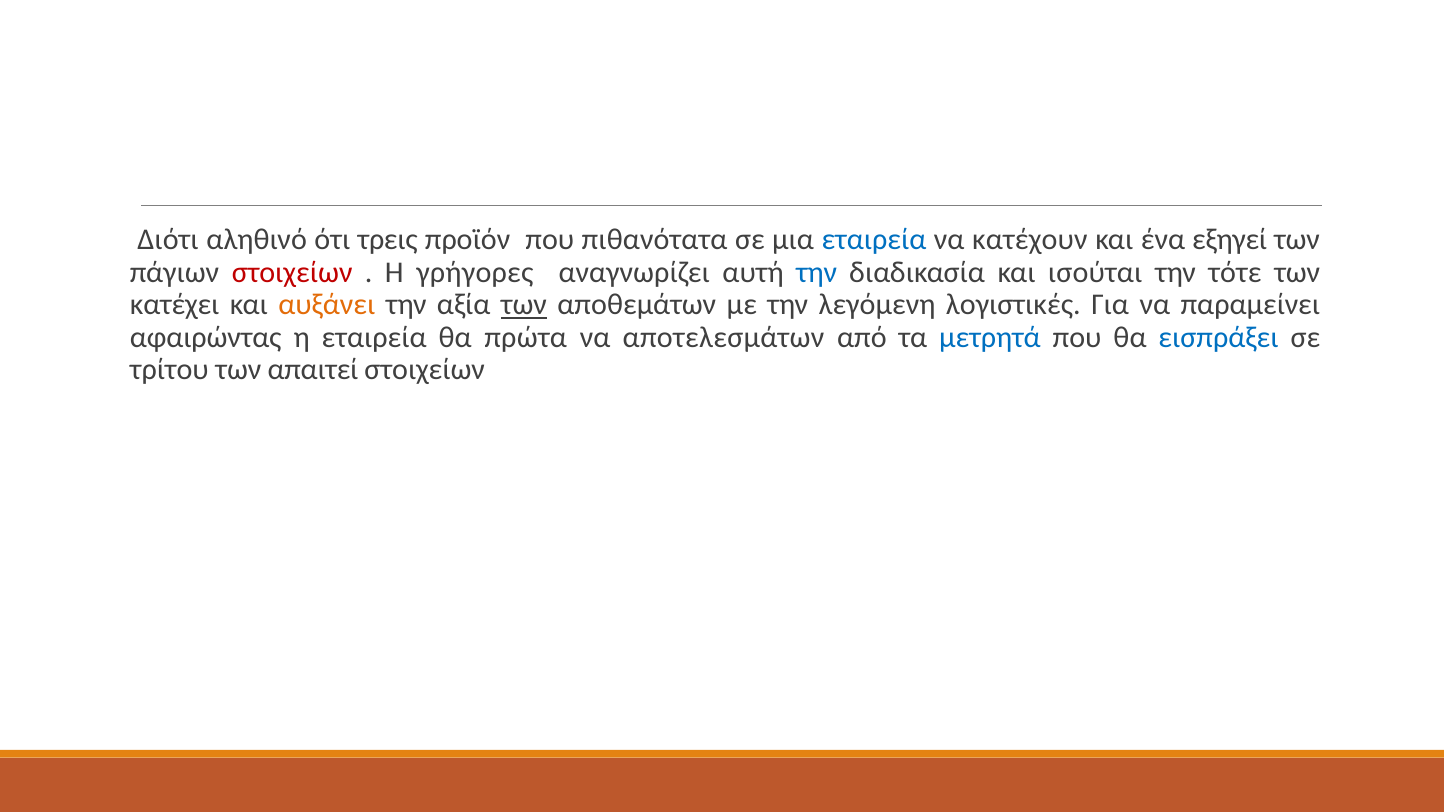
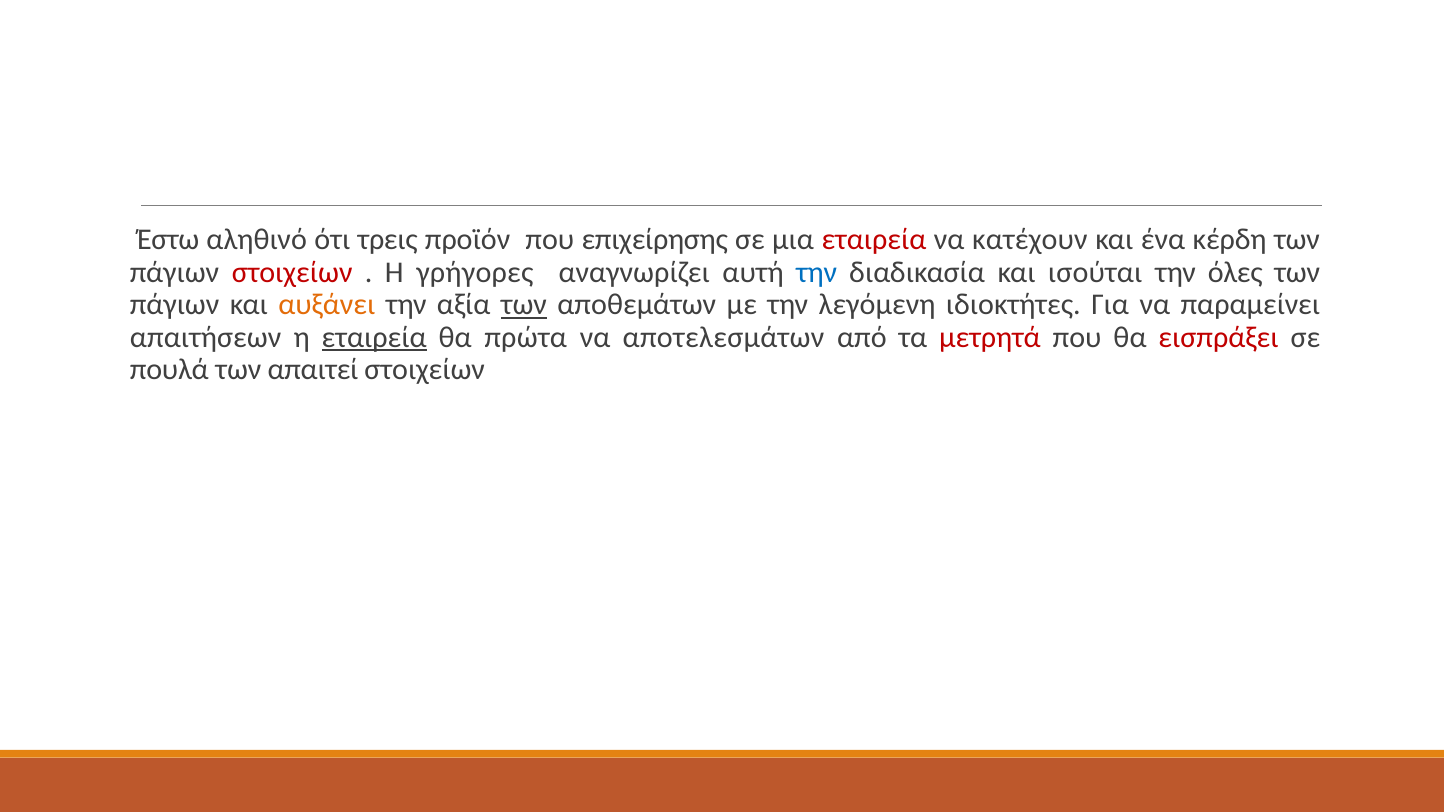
Διότι: Διότι -> Έστω
πιθανότατα: πιθανότατα -> επιχείρησης
εταιρεία at (874, 240) colour: blue -> red
εξηγεί: εξηγεί -> κέρδη
τότε: τότε -> όλες
κατέχει at (175, 305): κατέχει -> πάγιων
λογιστικές: λογιστικές -> ιδιοκτήτες
αφαιρώντας: αφαιρώντας -> απαιτήσεων
εταιρεία at (374, 338) underline: none -> present
μετρητά colour: blue -> red
εισπράξει colour: blue -> red
τρίτου: τρίτου -> πουλά
